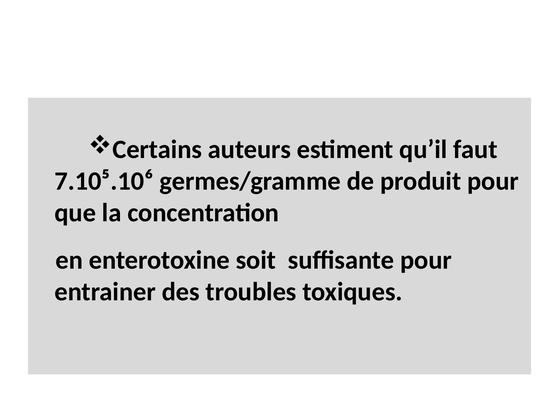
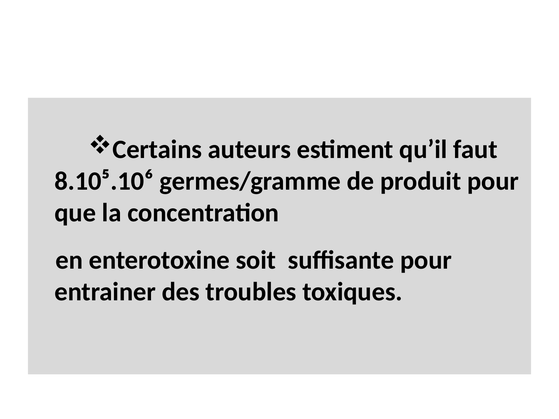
7.10⁵.10⁶: 7.10⁵.10⁶ -> 8.10⁵.10⁶
